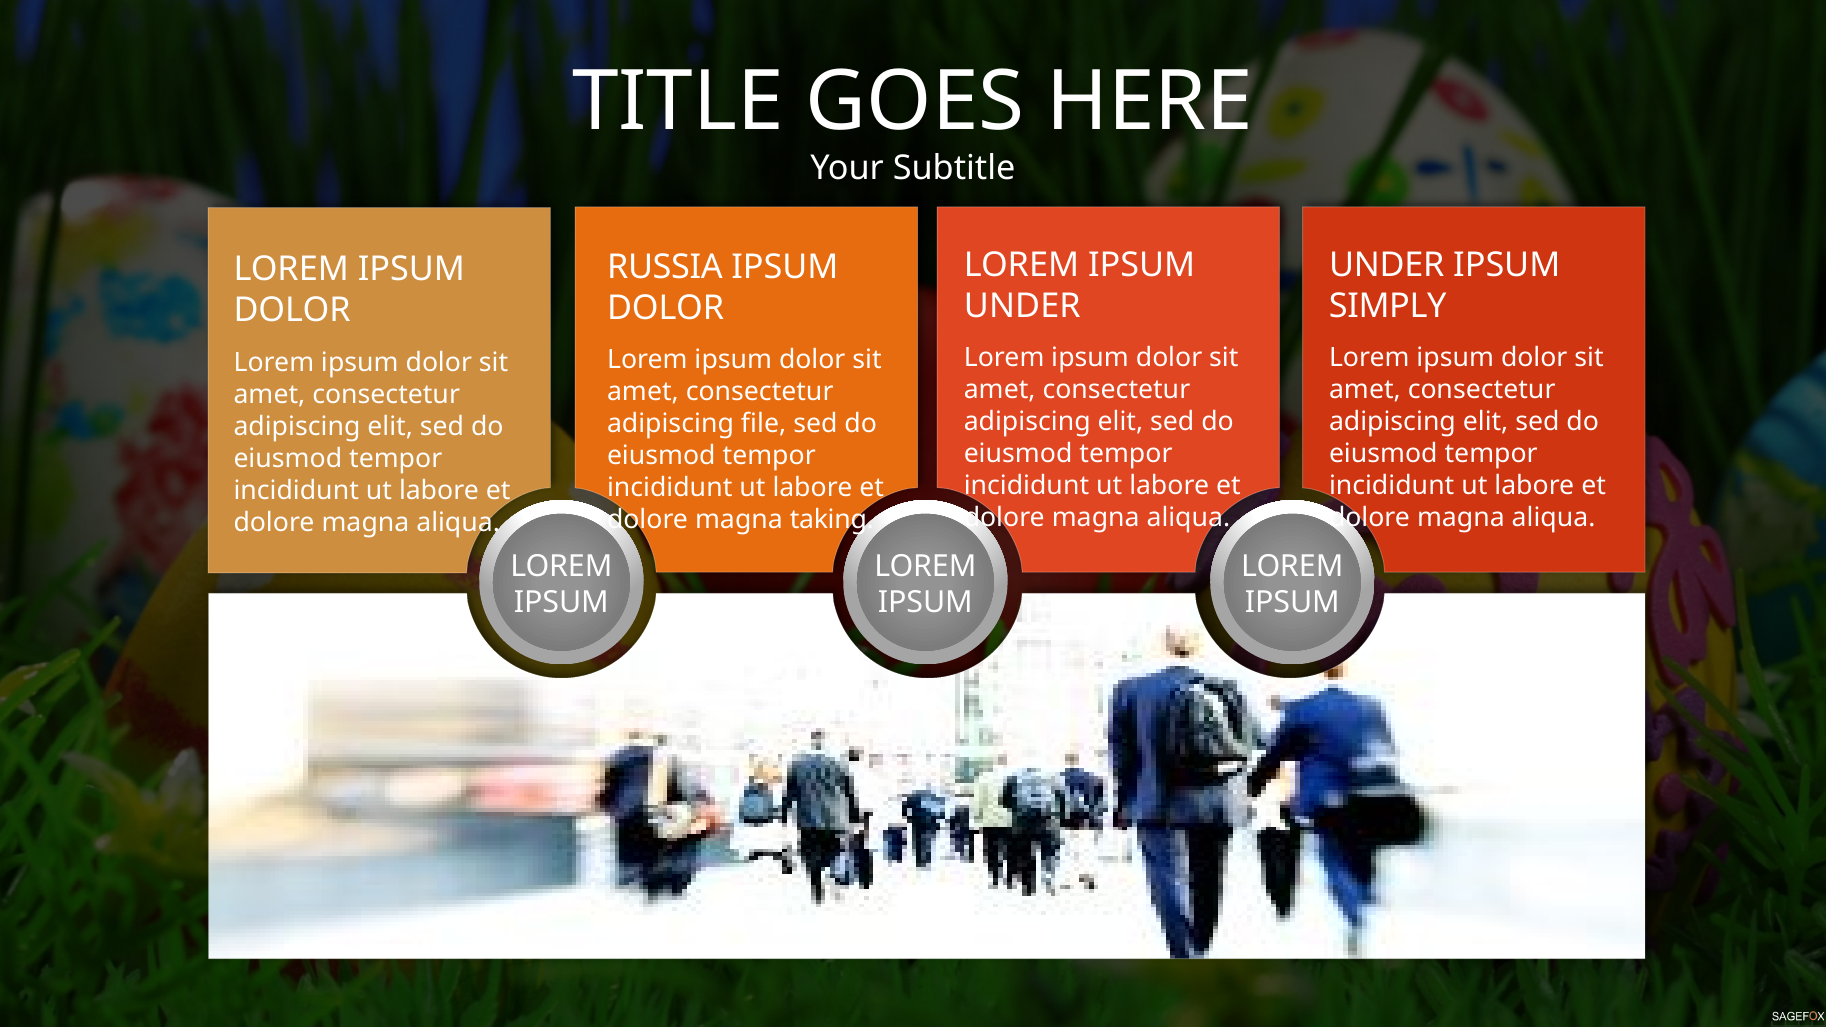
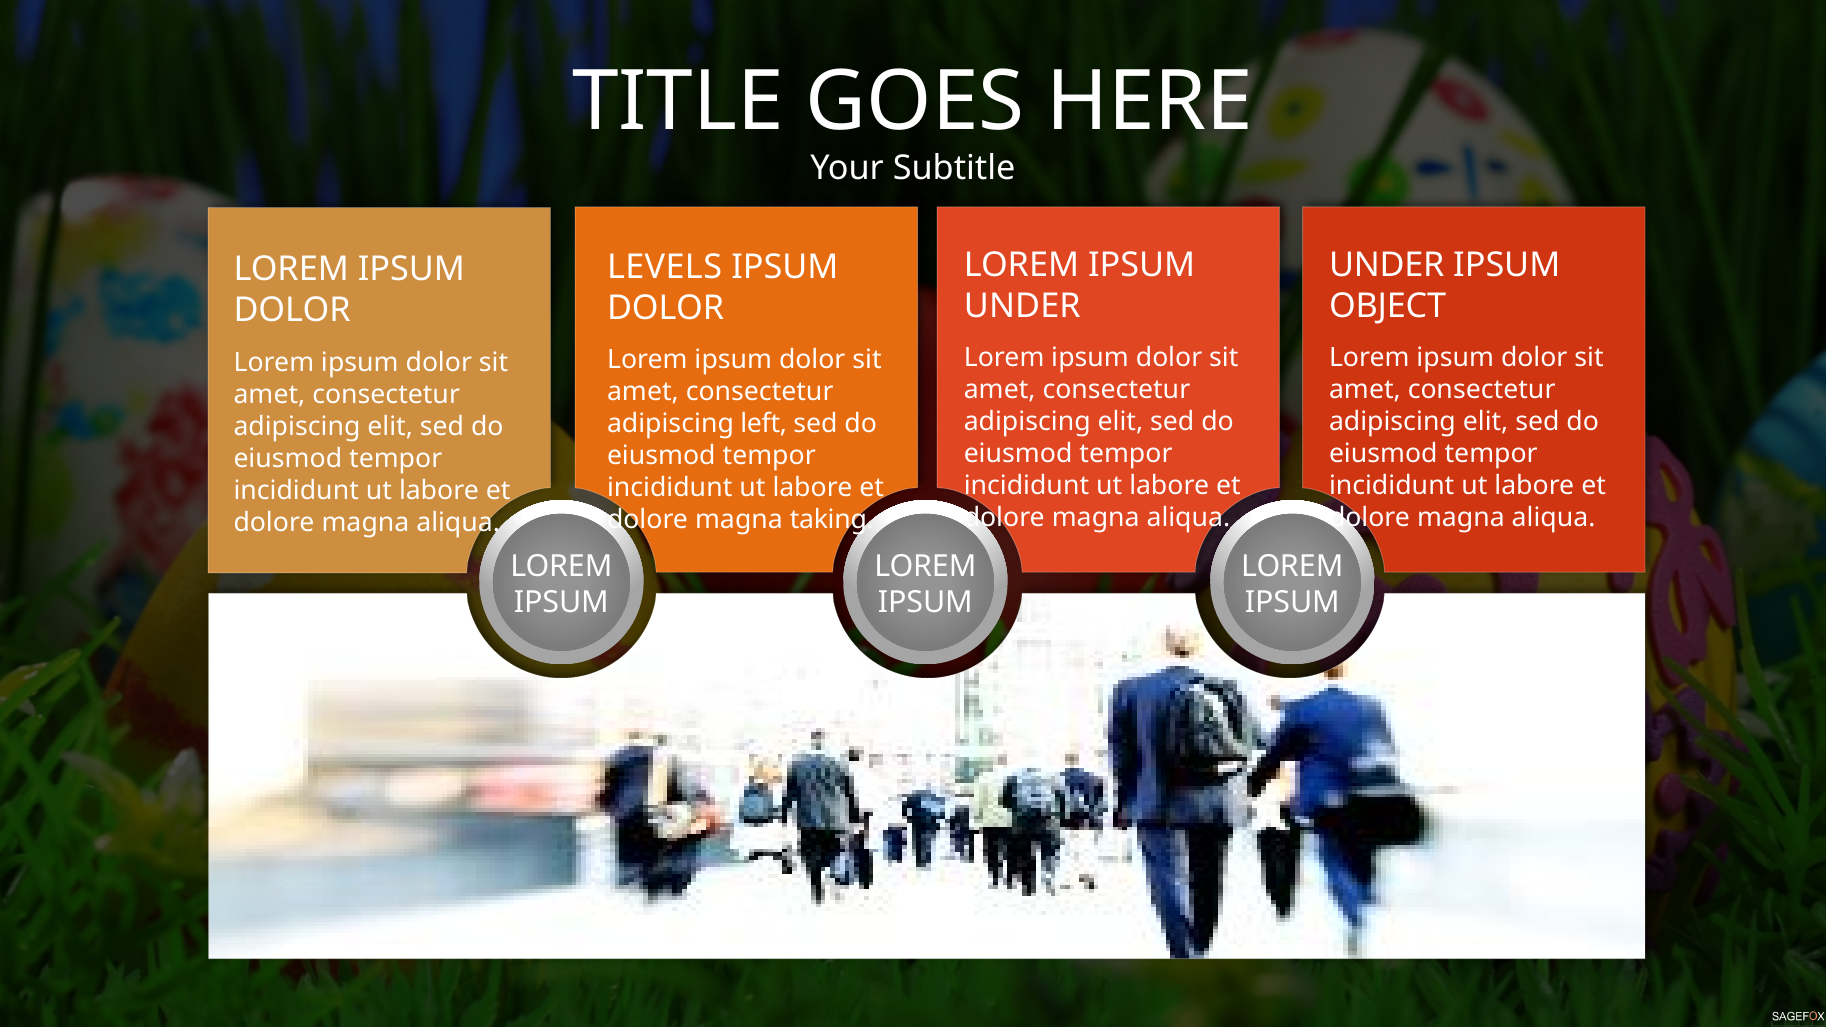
RUSSIA: RUSSIA -> LEVELS
SIMPLY: SIMPLY -> OBJECT
file: file -> left
